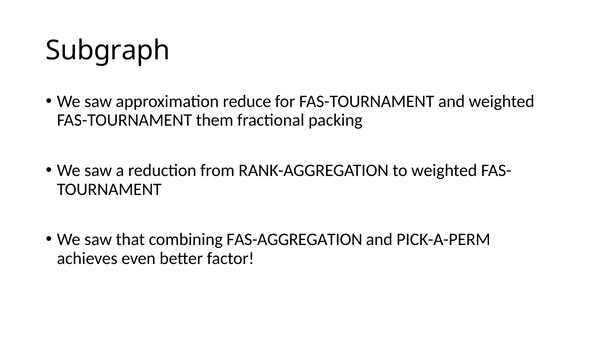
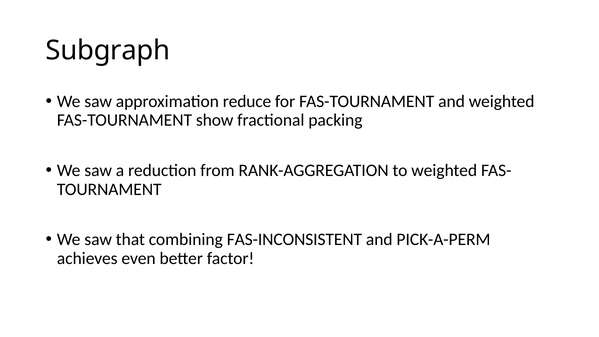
them: them -> show
FAS-AGGREGATION: FAS-AGGREGATION -> FAS-INCONSISTENT
